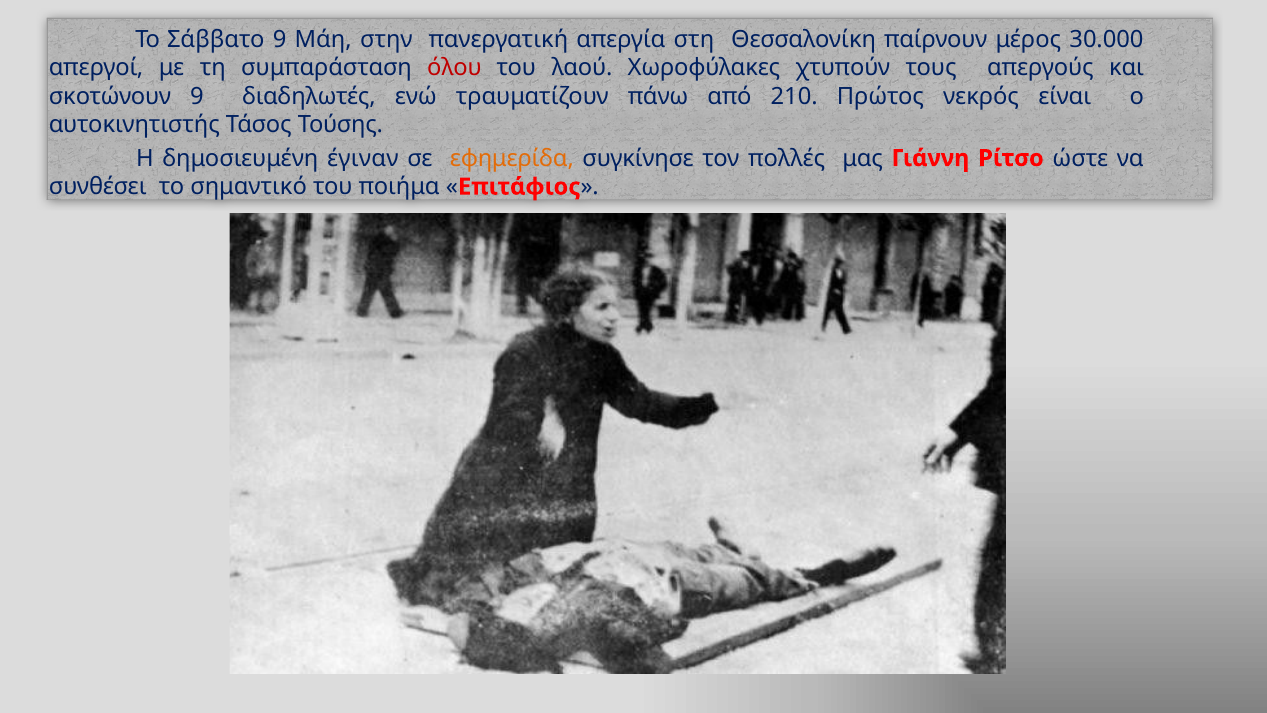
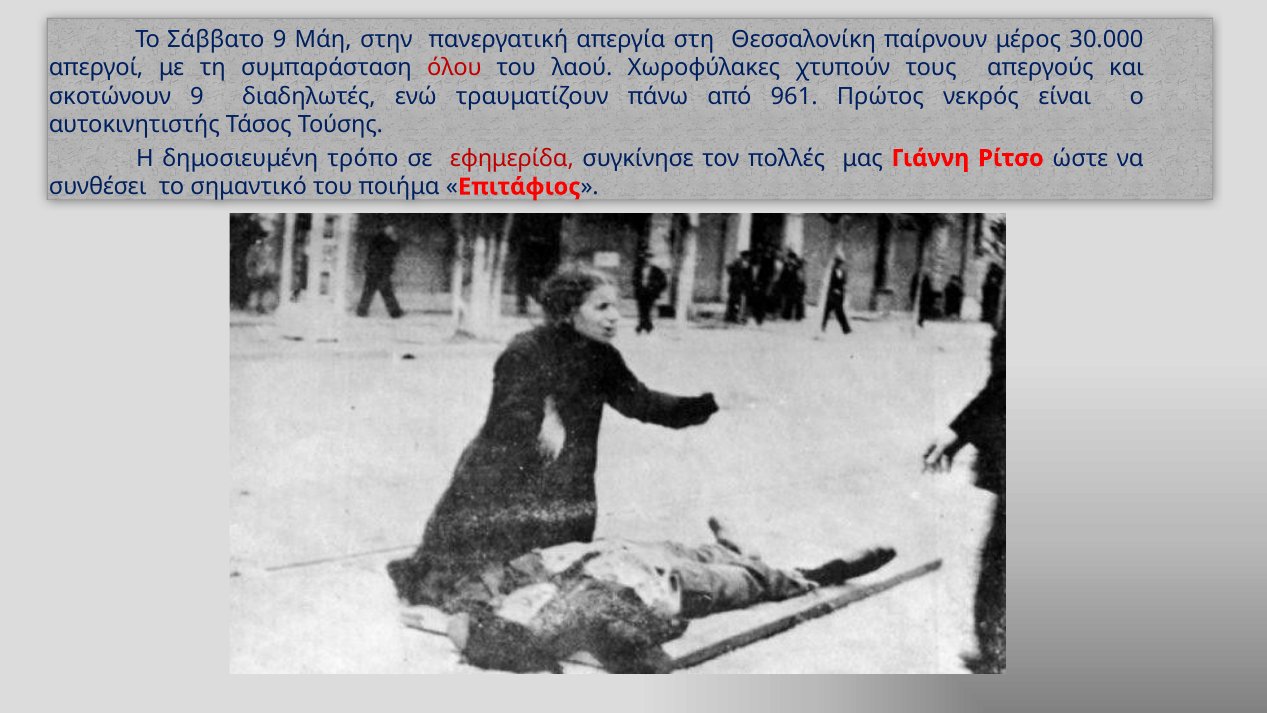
210: 210 -> 961
έγιναν: έγιναν -> τρόπο
εφημερίδα colour: orange -> red
